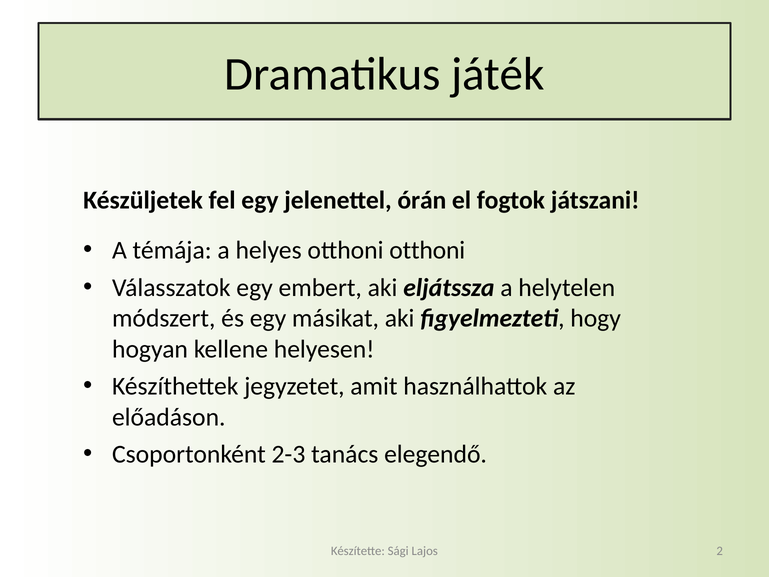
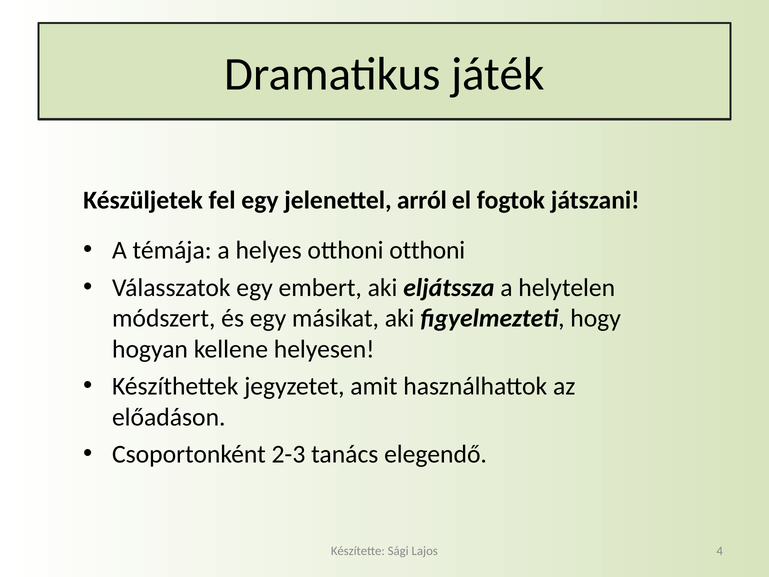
órán: órán -> arról
2: 2 -> 4
